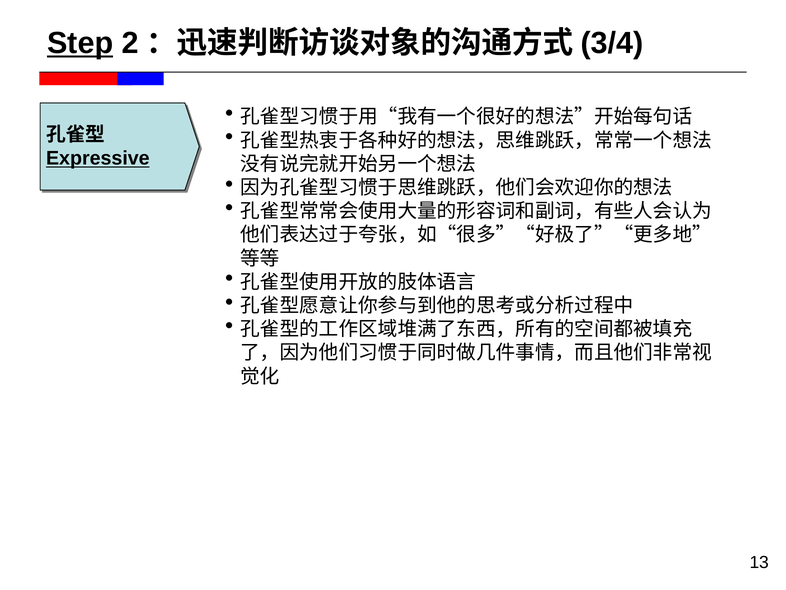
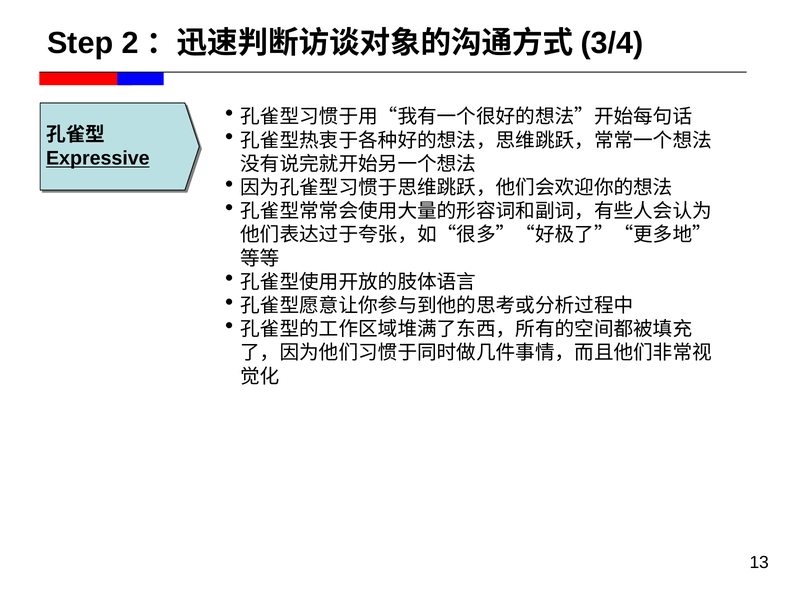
Step underline: present -> none
